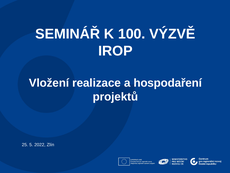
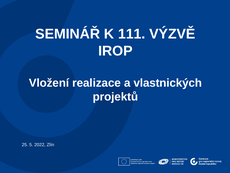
100: 100 -> 111
hospodaření: hospodaření -> vlastnických
